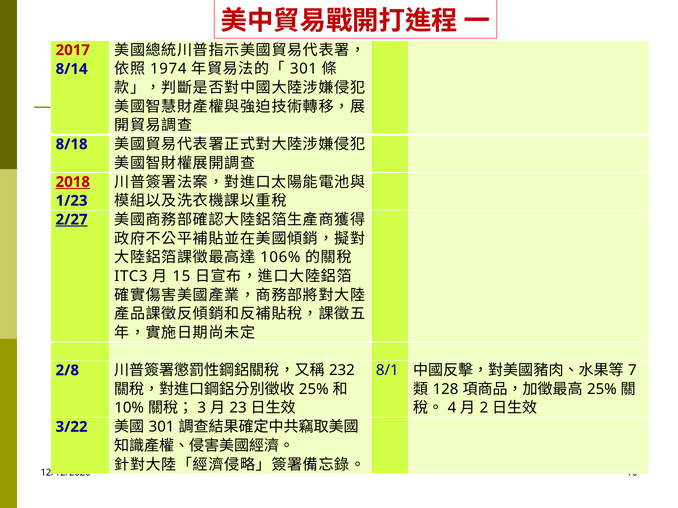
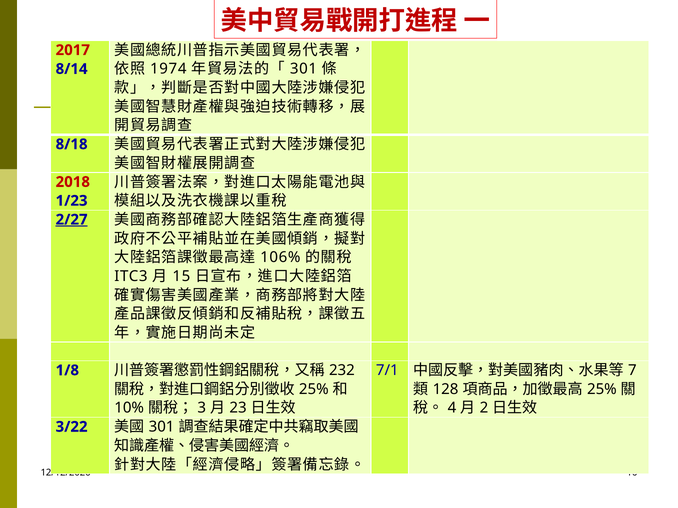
2018 underline: present -> none
8/1: 8/1 -> 7/1
2/8: 2/8 -> 1/8
